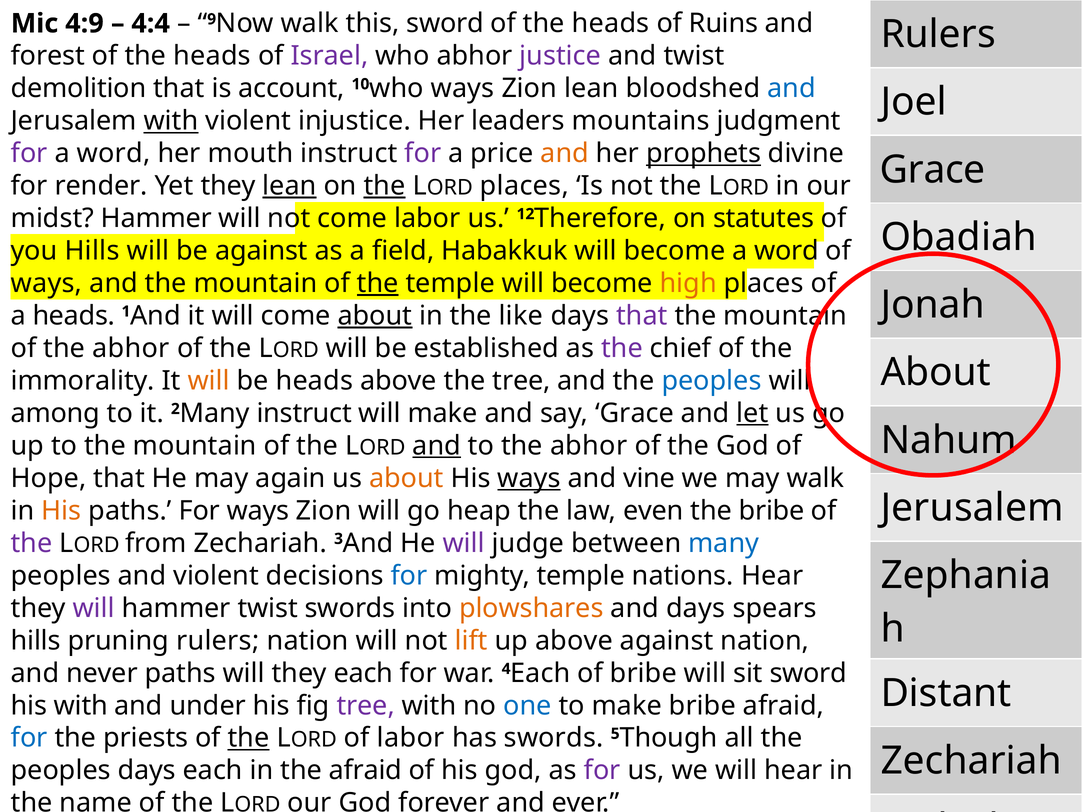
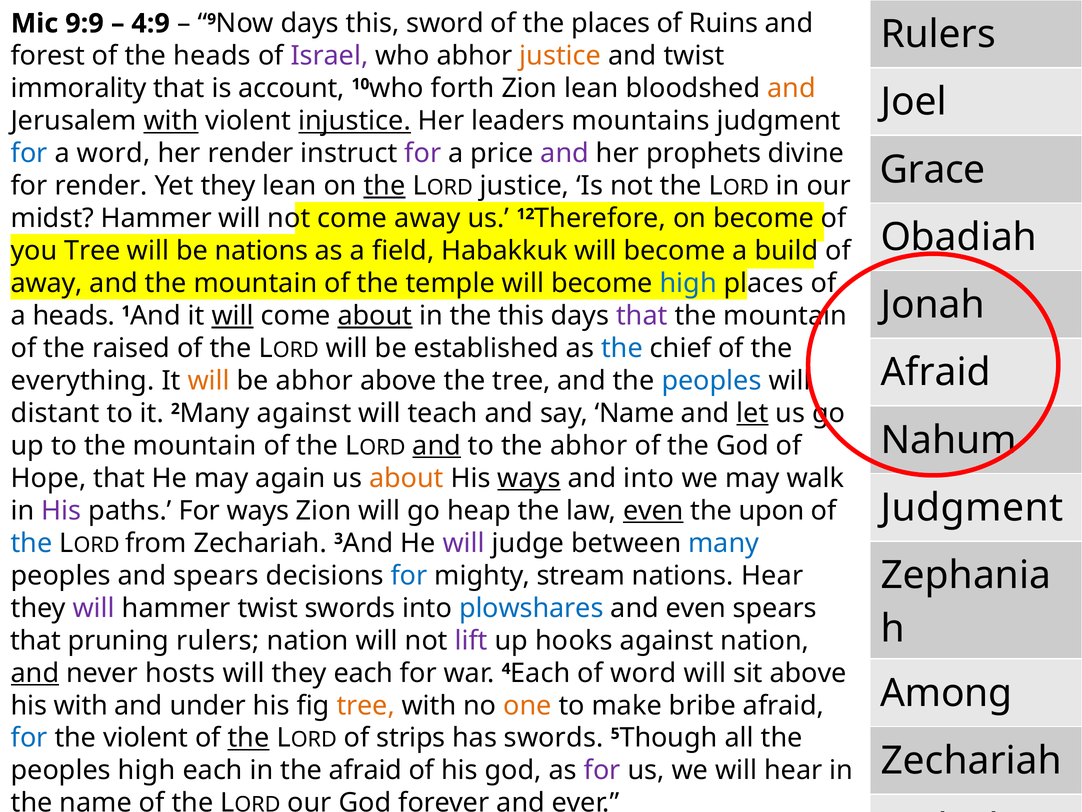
4:9: 4:9 -> 9:9
4:4: 4:4 -> 4:9
9Now walk: walk -> days
heads at (611, 23): heads -> places
justice at (560, 56) colour: purple -> orange
demolition: demolition -> immorality
10who ways: ways -> forth
and at (791, 88) colour: blue -> orange
injustice underline: none -> present
for at (29, 153) colour: purple -> blue
her mouth: mouth -> render
and at (565, 153) colour: orange -> purple
prophets underline: present -> none
lean at (290, 186) underline: present -> none
places at (524, 186): places -> justice
come labor: labor -> away
on statutes: statutes -> become
you Hills: Hills -> Tree
be against: against -> nations
become a word: word -> build
ways at (46, 283): ways -> away
the at (378, 283) underline: present -> none
high at (688, 283) colour: orange -> blue
will at (233, 316) underline: none -> present
the like: like -> this
of the abhor: abhor -> raised
the at (622, 348) colour: purple -> blue
About at (936, 372): About -> Afraid
immorality: immorality -> everything
be heads: heads -> abhor
among: among -> distant
2Many instruct: instruct -> against
will make: make -> teach
say Grace: Grace -> Name
and vine: vine -> into
Jerusalem at (972, 508): Jerusalem -> Judgment
His at (61, 510) colour: orange -> purple
even at (653, 510) underline: none -> present
the bribe: bribe -> upon
the at (32, 543) colour: purple -> blue
and violent: violent -> spears
mighty temple: temple -> stream
plowshares colour: orange -> blue
and days: days -> even
hills at (36, 640): hills -> that
lift colour: orange -> purple
up above: above -> hooks
and at (35, 673) underline: none -> present
never paths: paths -> hosts
of bribe: bribe -> word
sit sword: sword -> above
Distant: Distant -> Among
tree at (366, 705) colour: purple -> orange
one colour: blue -> orange
the priests: priests -> violent
of labor: labor -> strips
peoples days: days -> high
